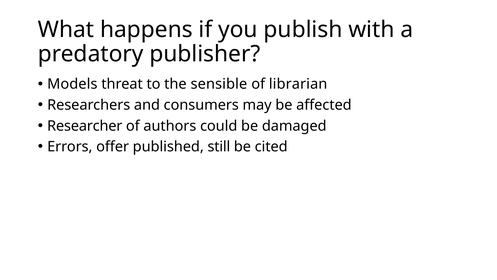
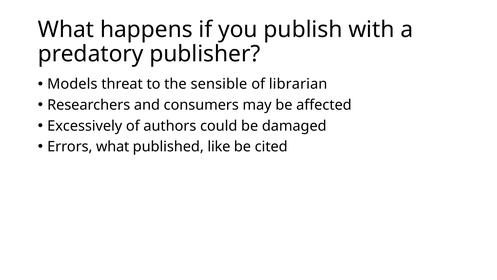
Researcher: Researcher -> Excessively
Errors offer: offer -> what
still: still -> like
